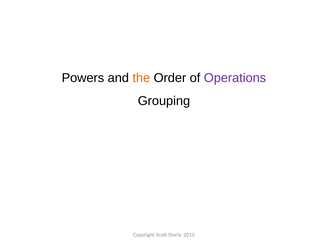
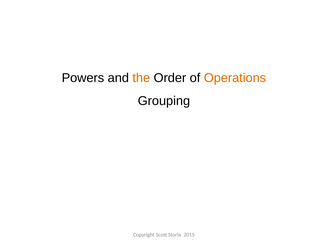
Operations colour: purple -> orange
